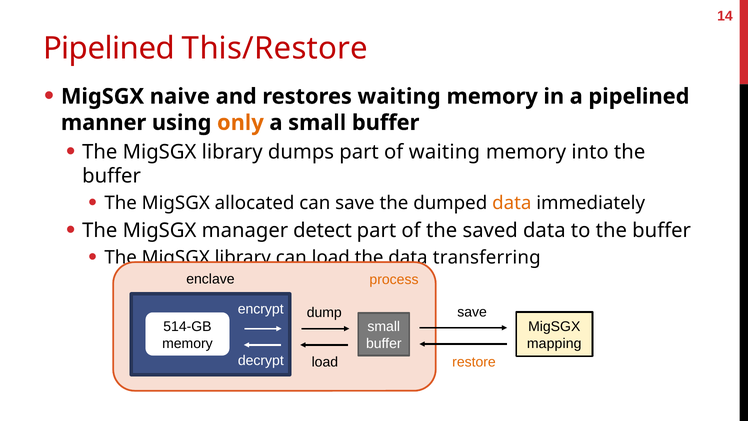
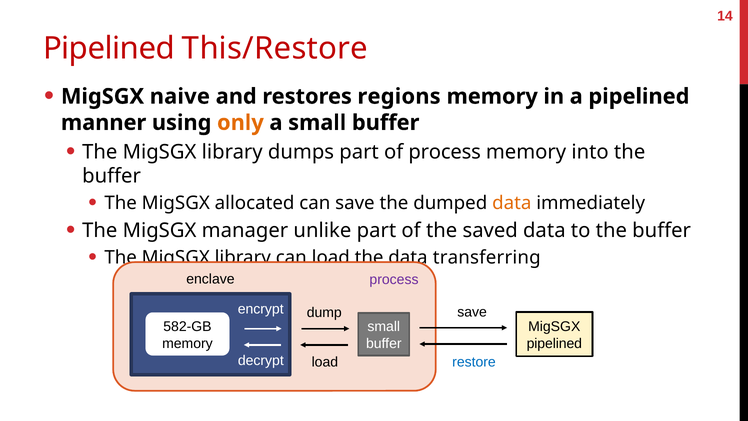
restores waiting: waiting -> regions
of waiting: waiting -> process
detect: detect -> unlike
process at (394, 279) colour: orange -> purple
514-GB: 514-GB -> 582-GB
mapping at (554, 343): mapping -> pipelined
restore colour: orange -> blue
